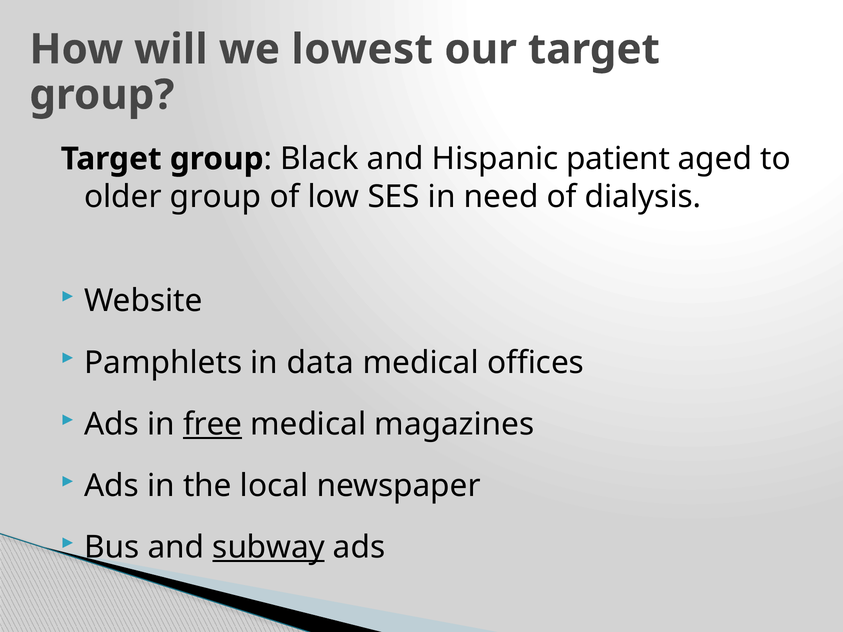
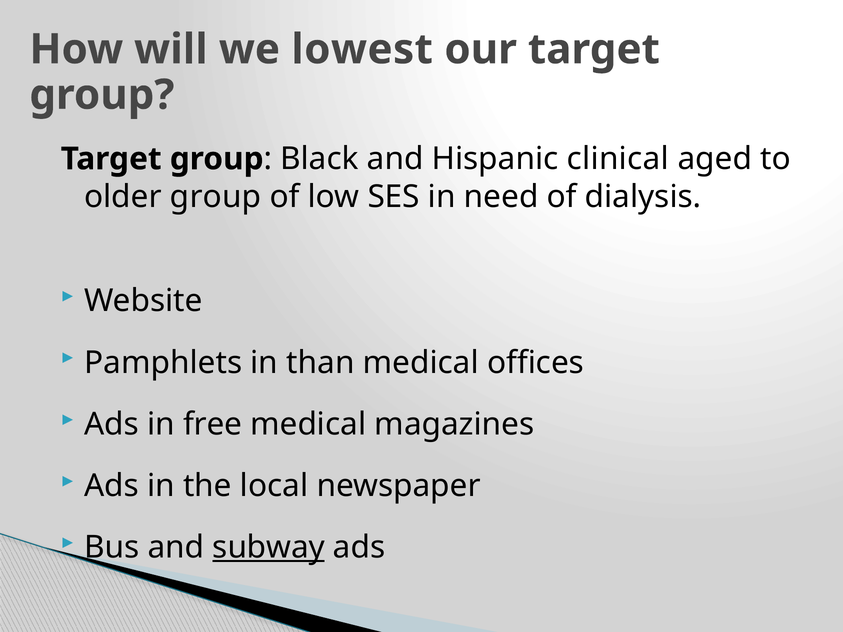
patient: patient -> clinical
data: data -> than
free underline: present -> none
